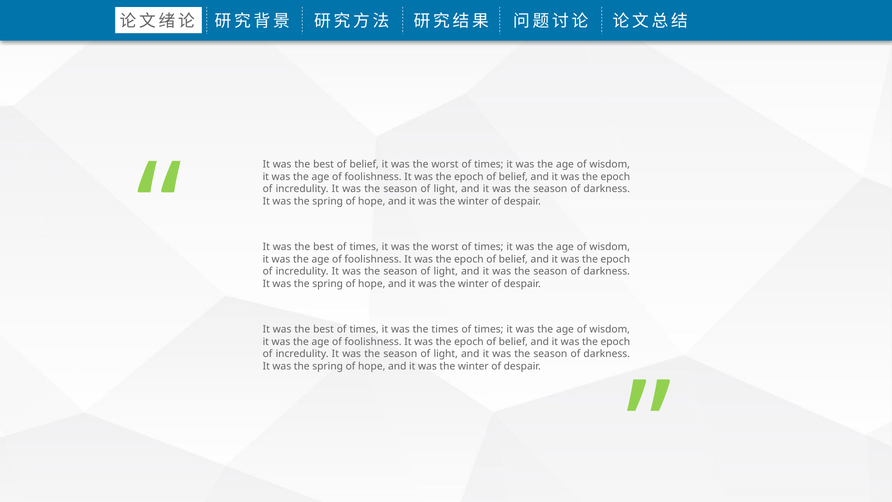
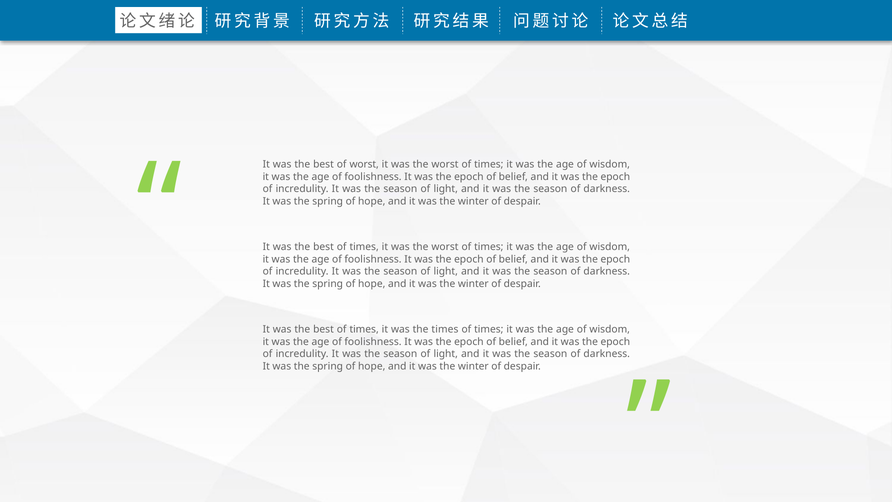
best of belief: belief -> worst
